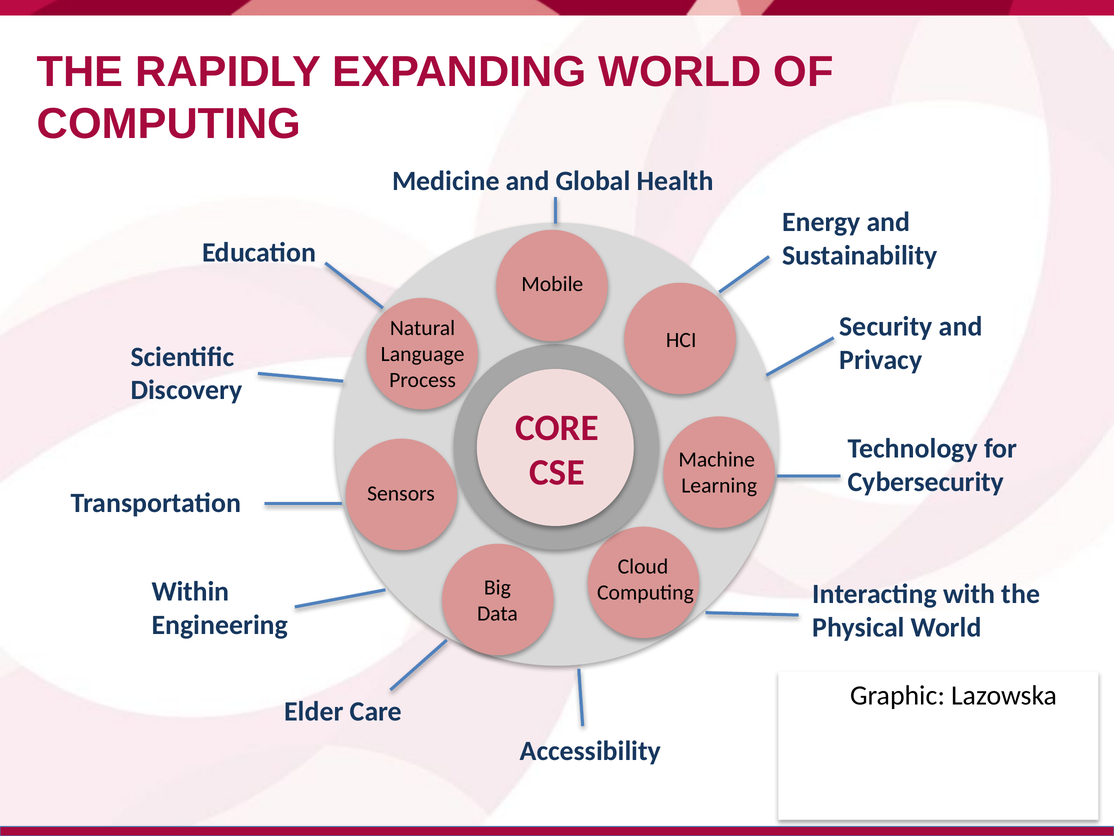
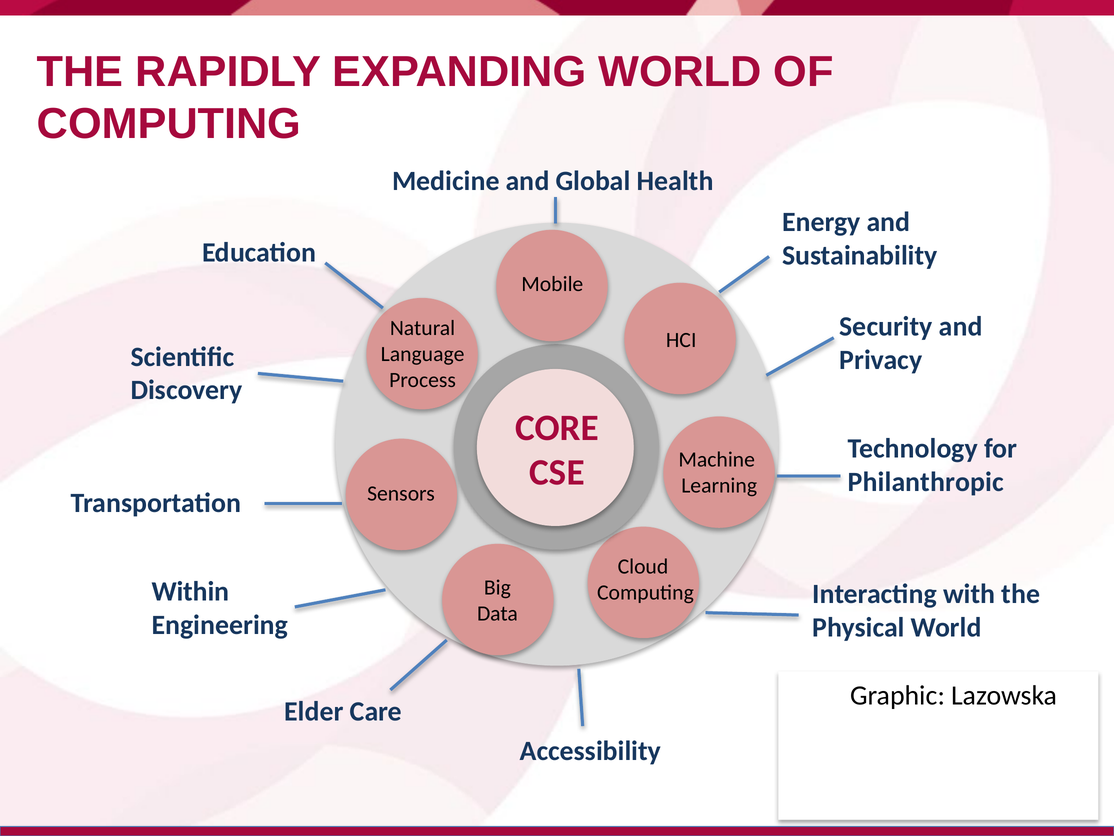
Cybersecurity: Cybersecurity -> Philanthropic
